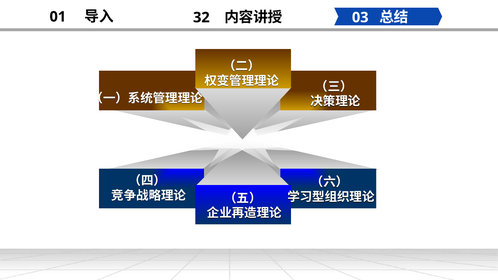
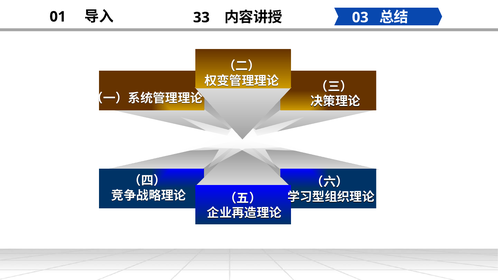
32: 32 -> 33
